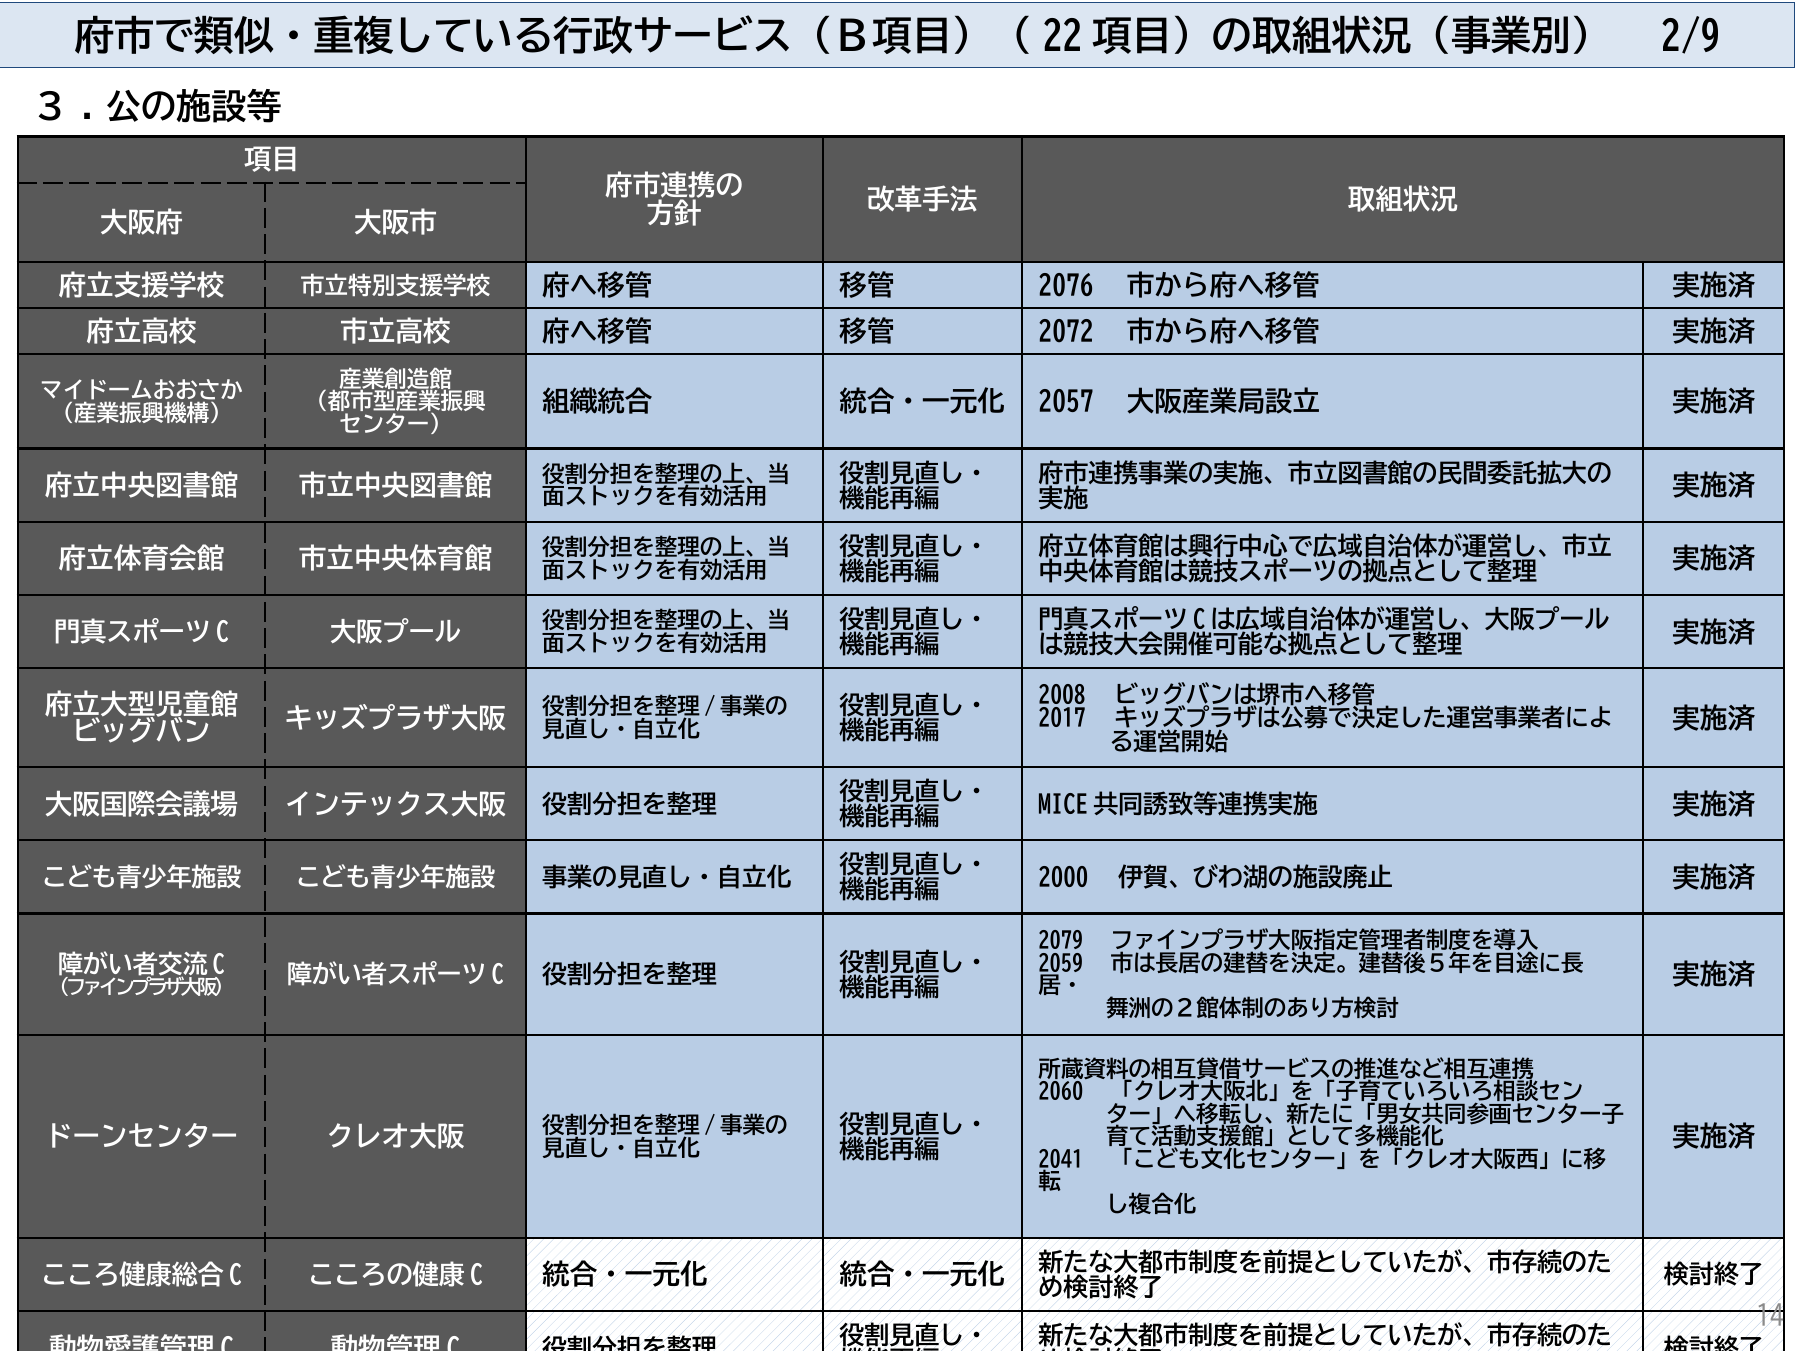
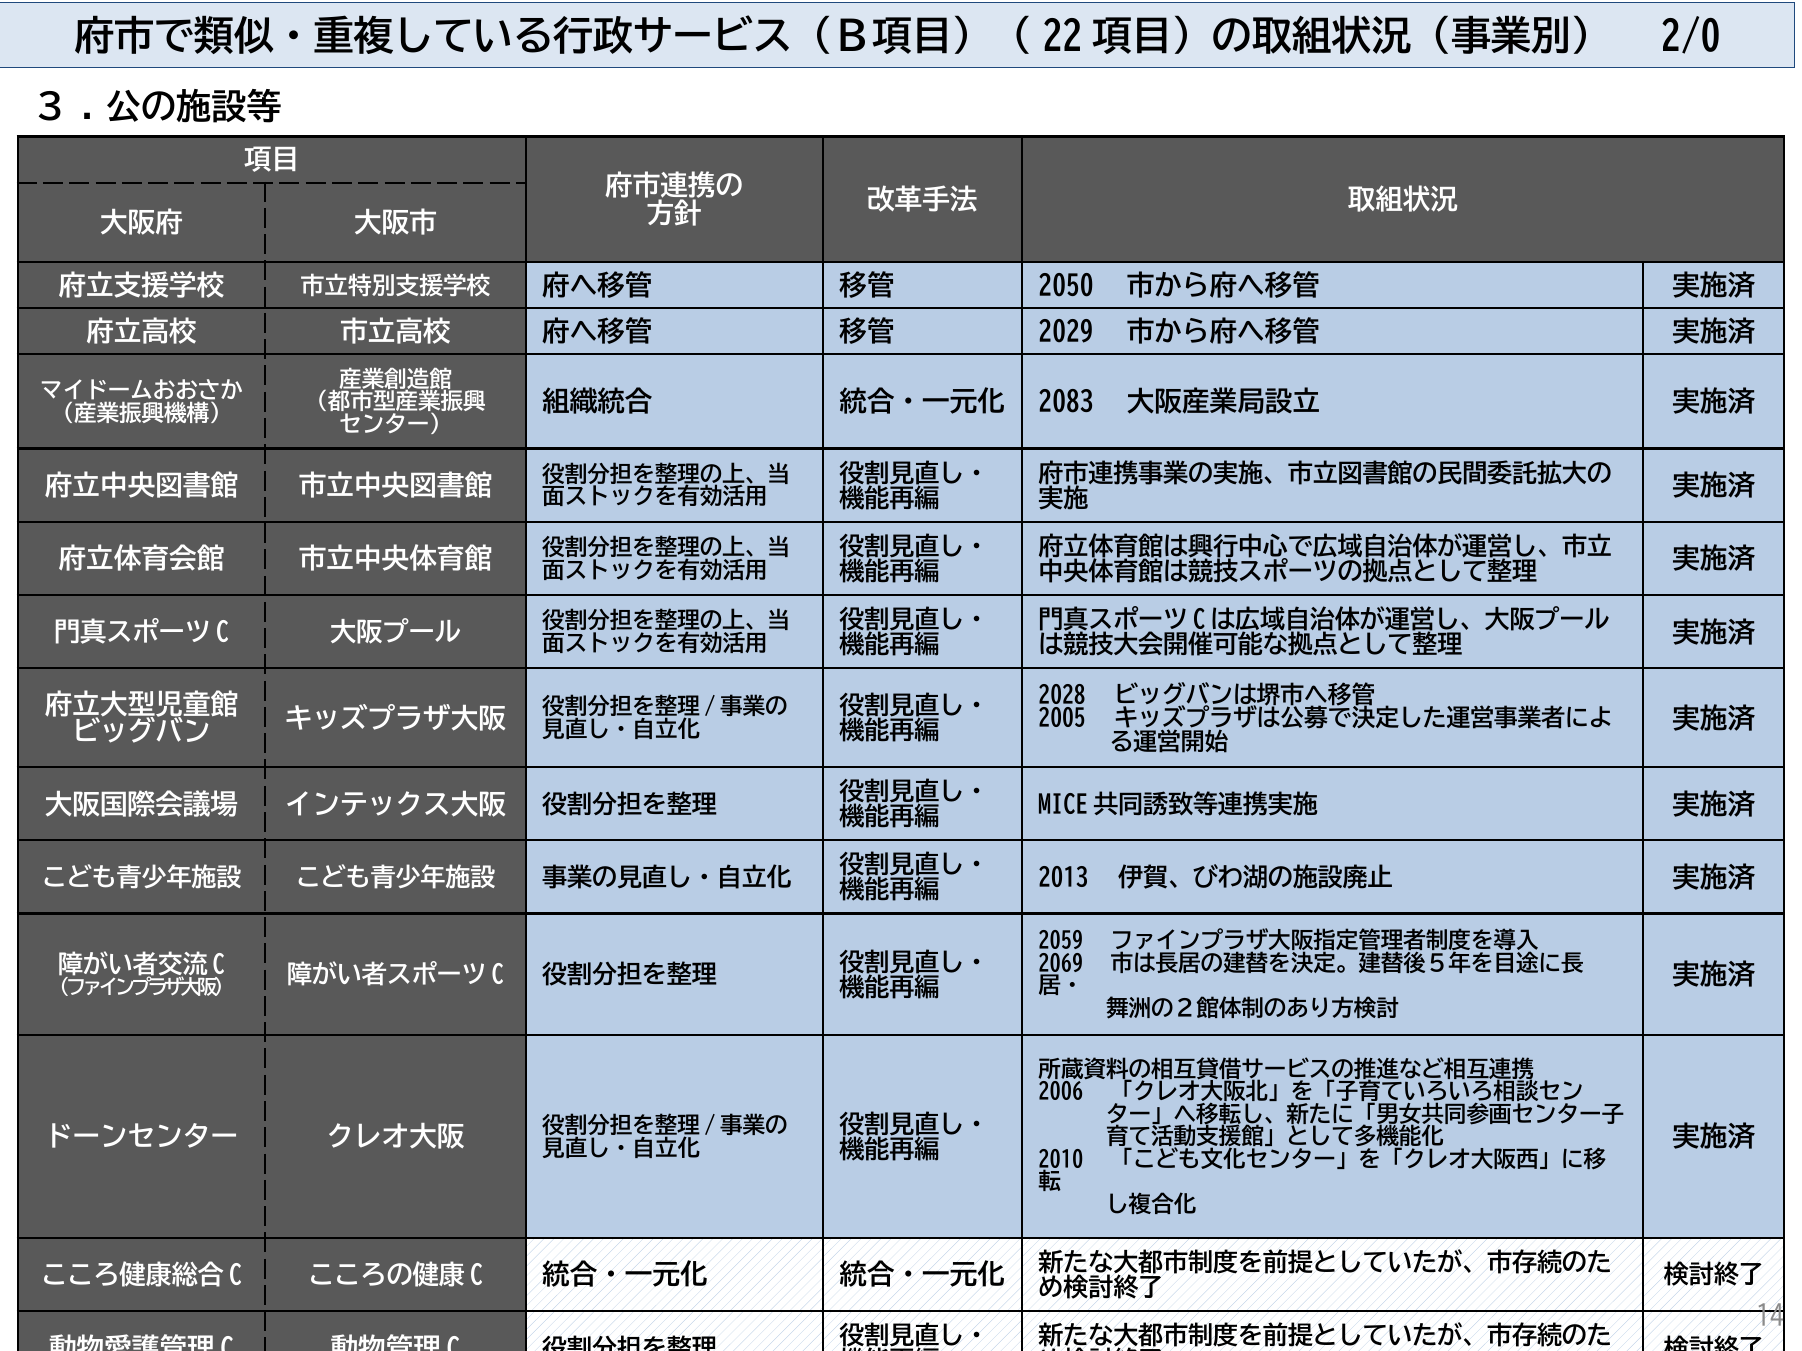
2/9: 2/9 -> 2/0
2076: 2076 -> 2050
2072: 2072 -> 2029
2057: 2057 -> 2083
2008: 2008 -> 2028
2017: 2017 -> 2005
2000: 2000 -> 2013
2079: 2079 -> 2059
2059: 2059 -> 2069
2060: 2060 -> 2006
2041: 2041 -> 2010
